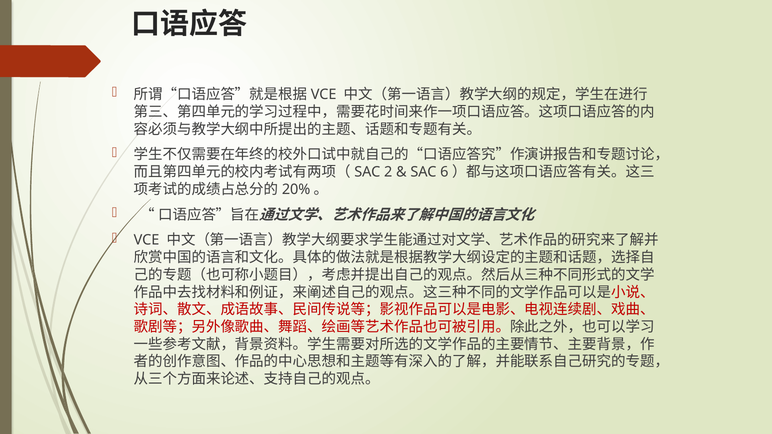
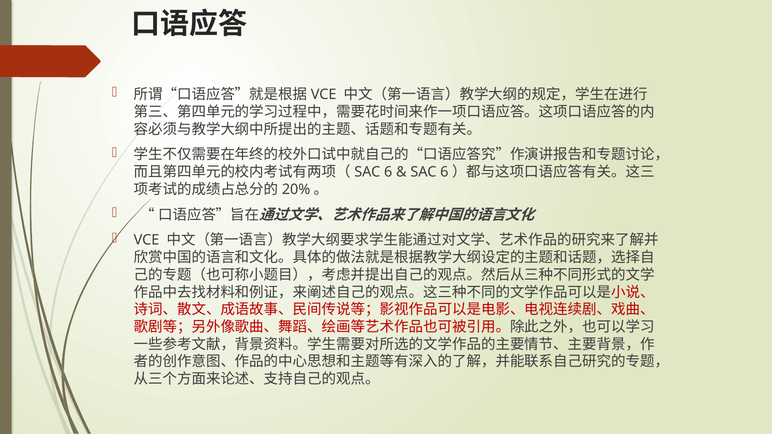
2: 2 -> 6
